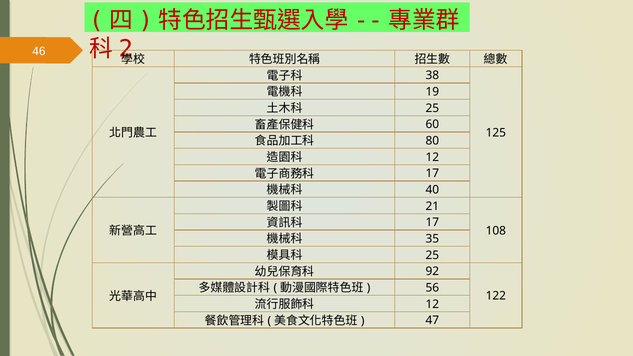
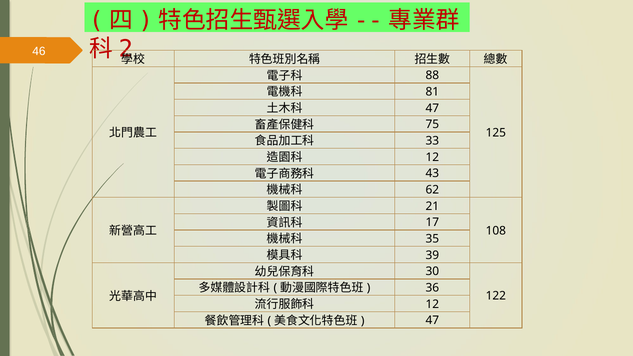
38: 38 -> 88
19: 19 -> 81
25 at (432, 108): 25 -> 47
60: 60 -> 75
80: 80 -> 33
17 at (432, 174): 17 -> 43
40: 40 -> 62
25 at (432, 255): 25 -> 39
92: 92 -> 30
56: 56 -> 36
